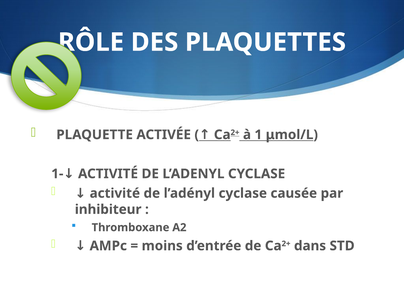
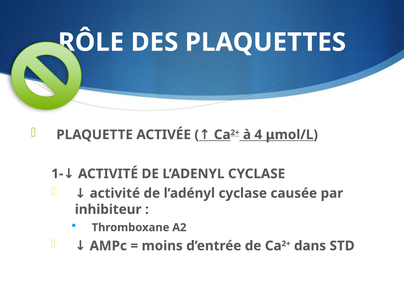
1: 1 -> 4
